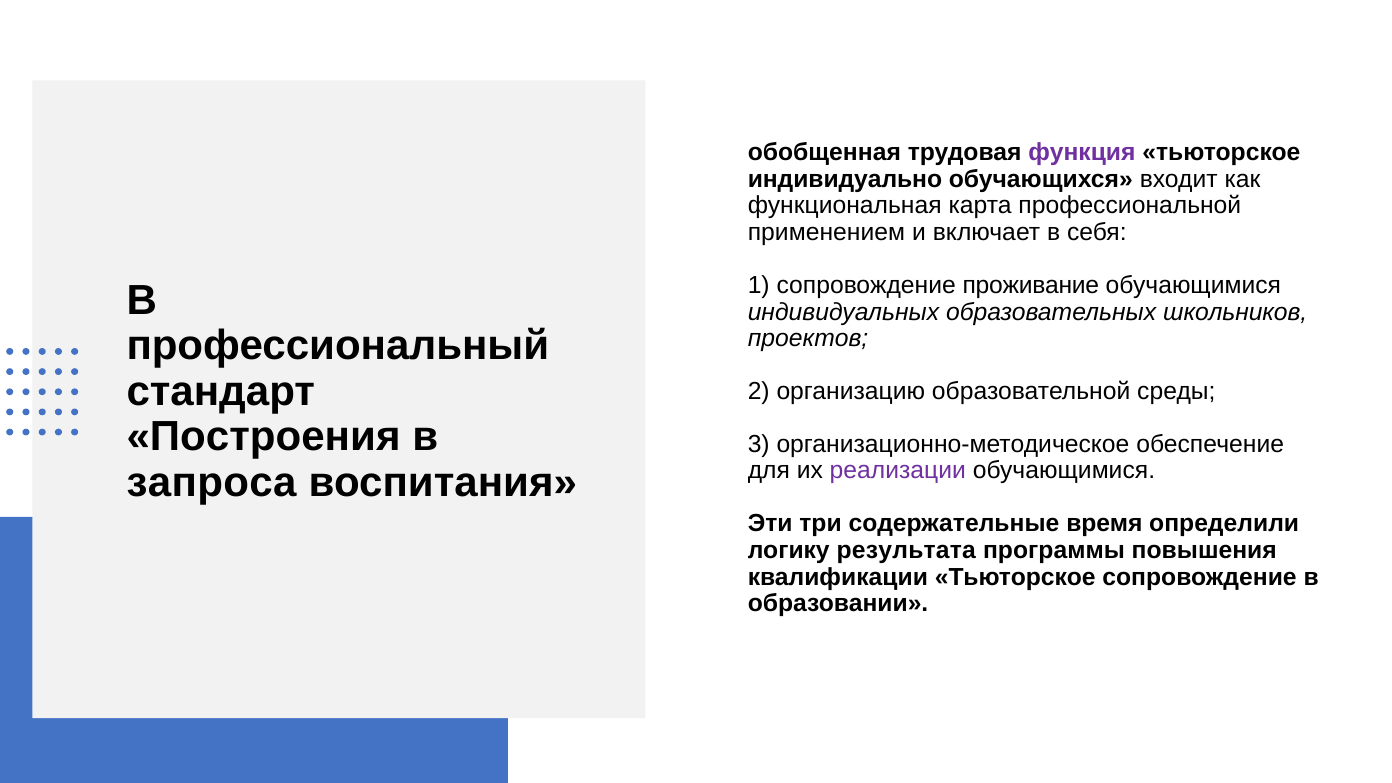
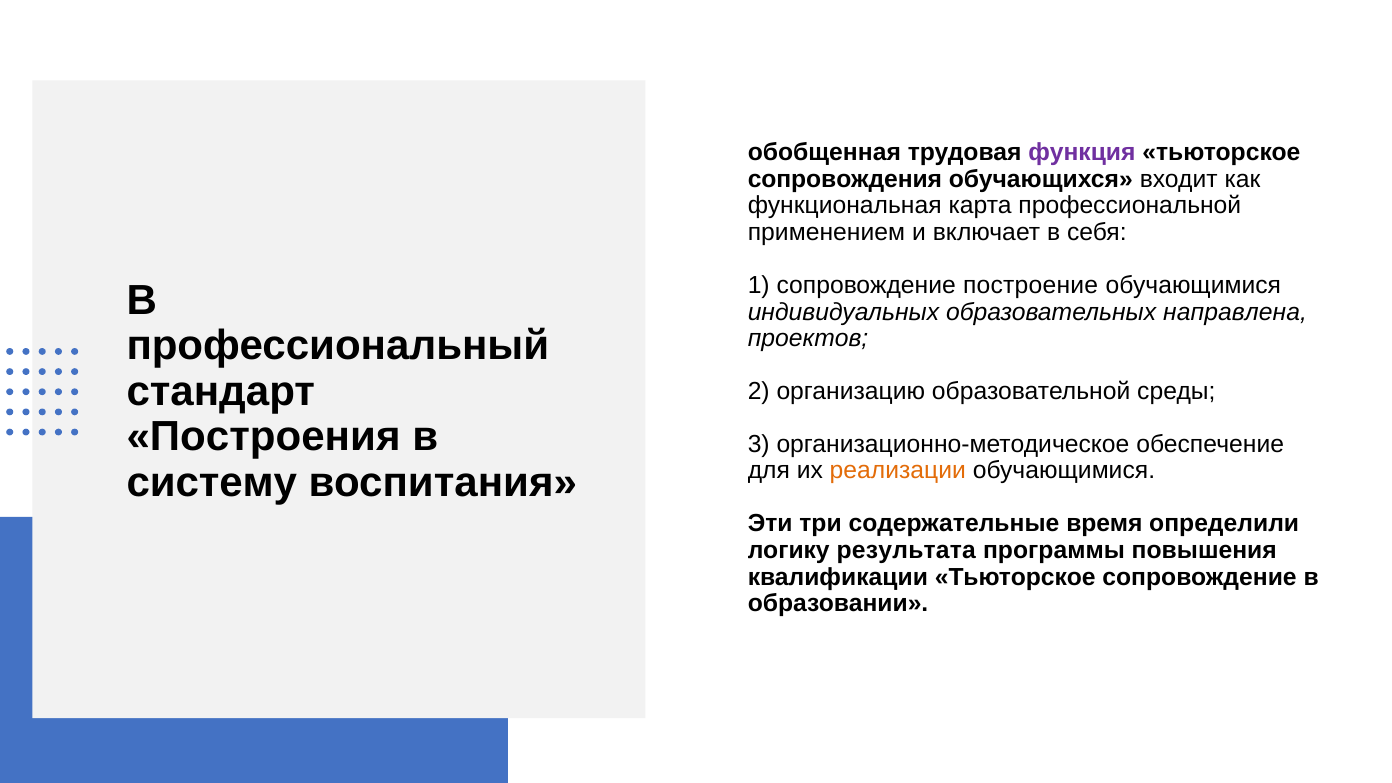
индивидуально: индивидуально -> сопровождения
проживание: проживание -> построение
школьников: школьников -> направлена
реализации colour: purple -> orange
запроса: запроса -> систему
